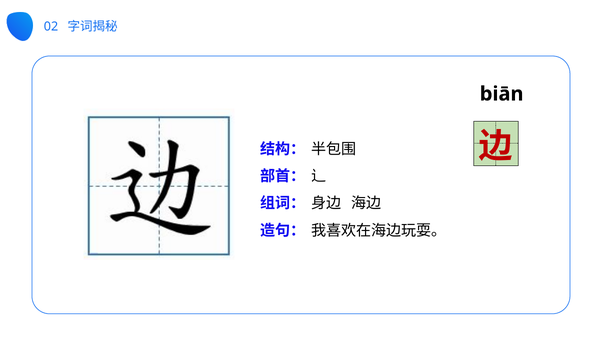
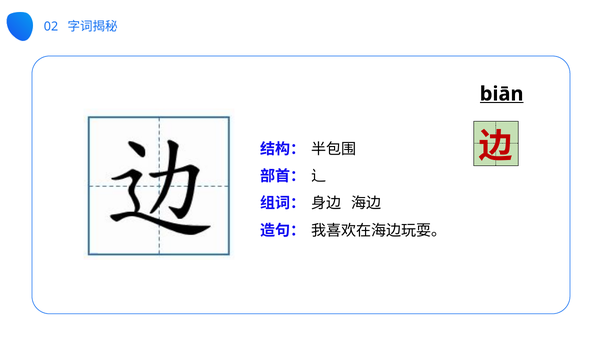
biān underline: none -> present
